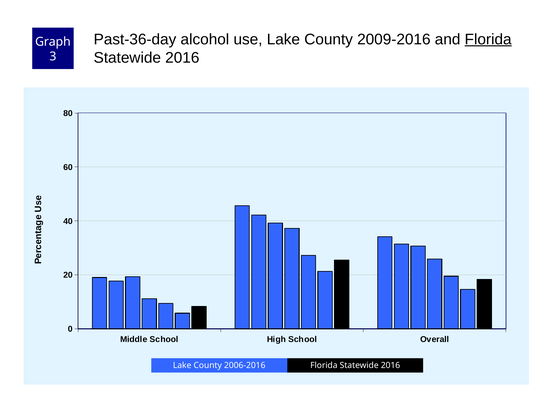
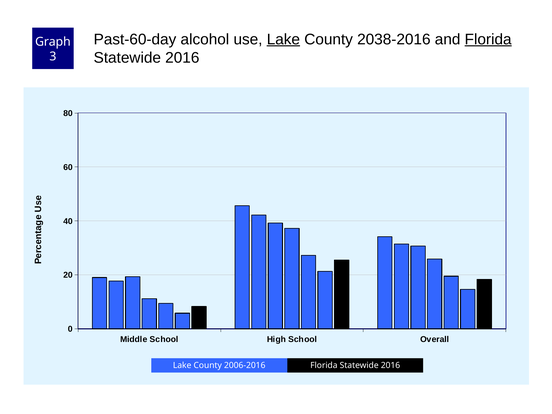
Past-36-day: Past-36-day -> Past-60-day
Lake at (283, 39) underline: none -> present
2009-2016: 2009-2016 -> 2038-2016
